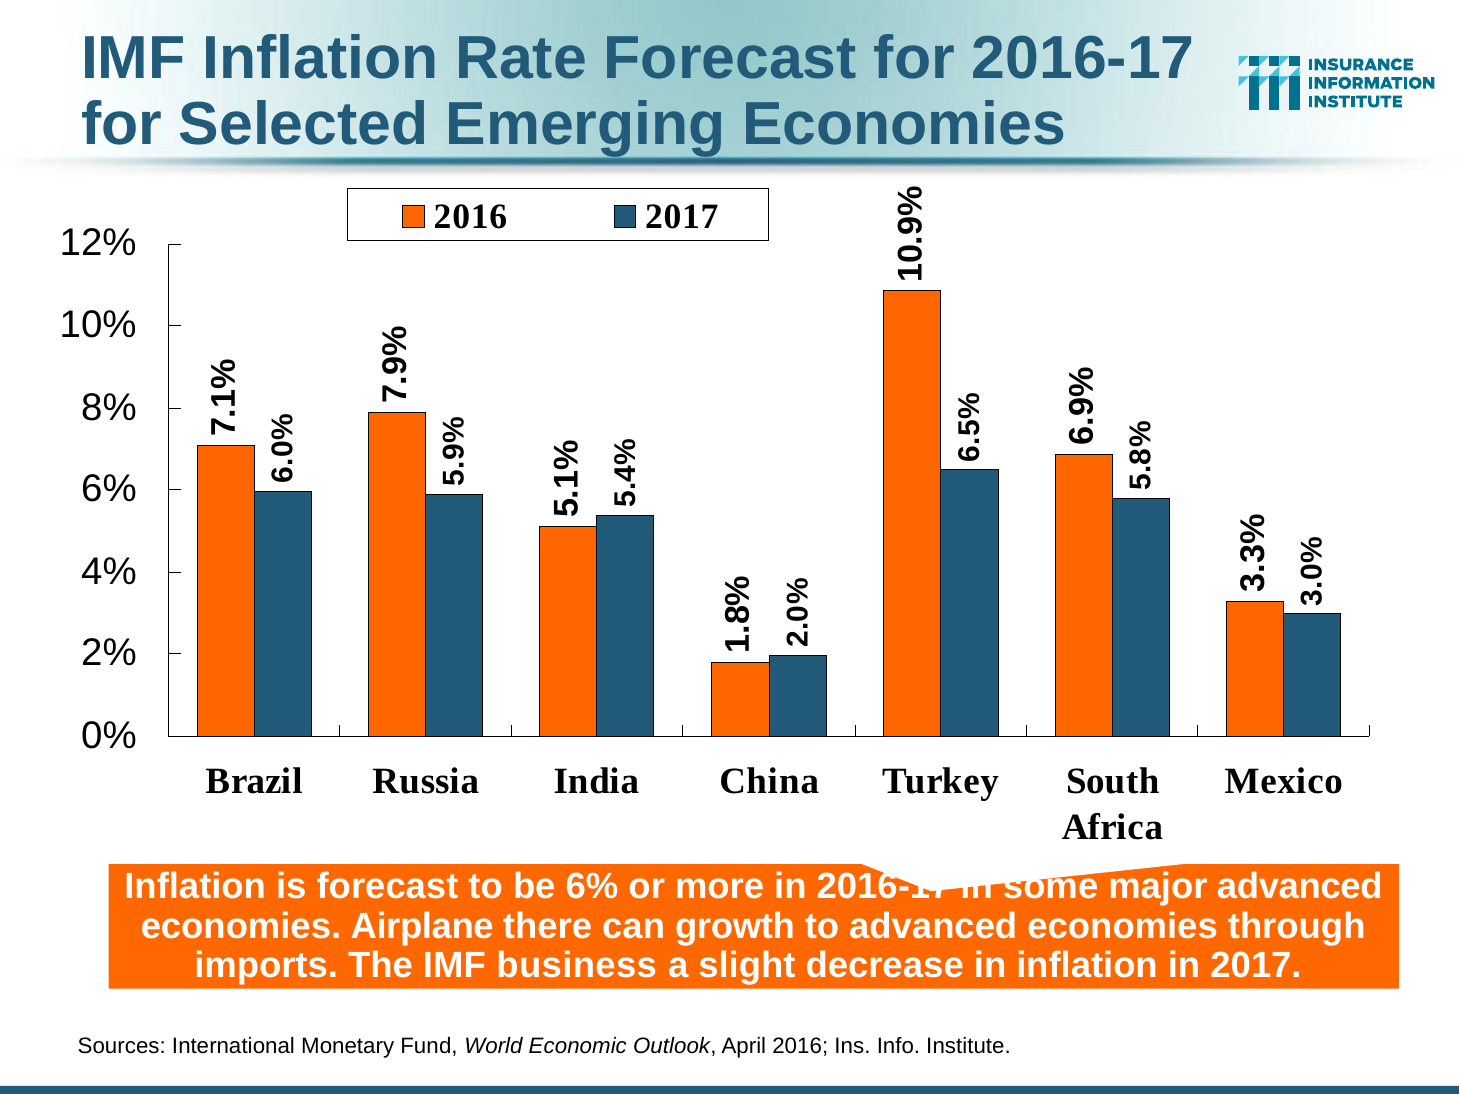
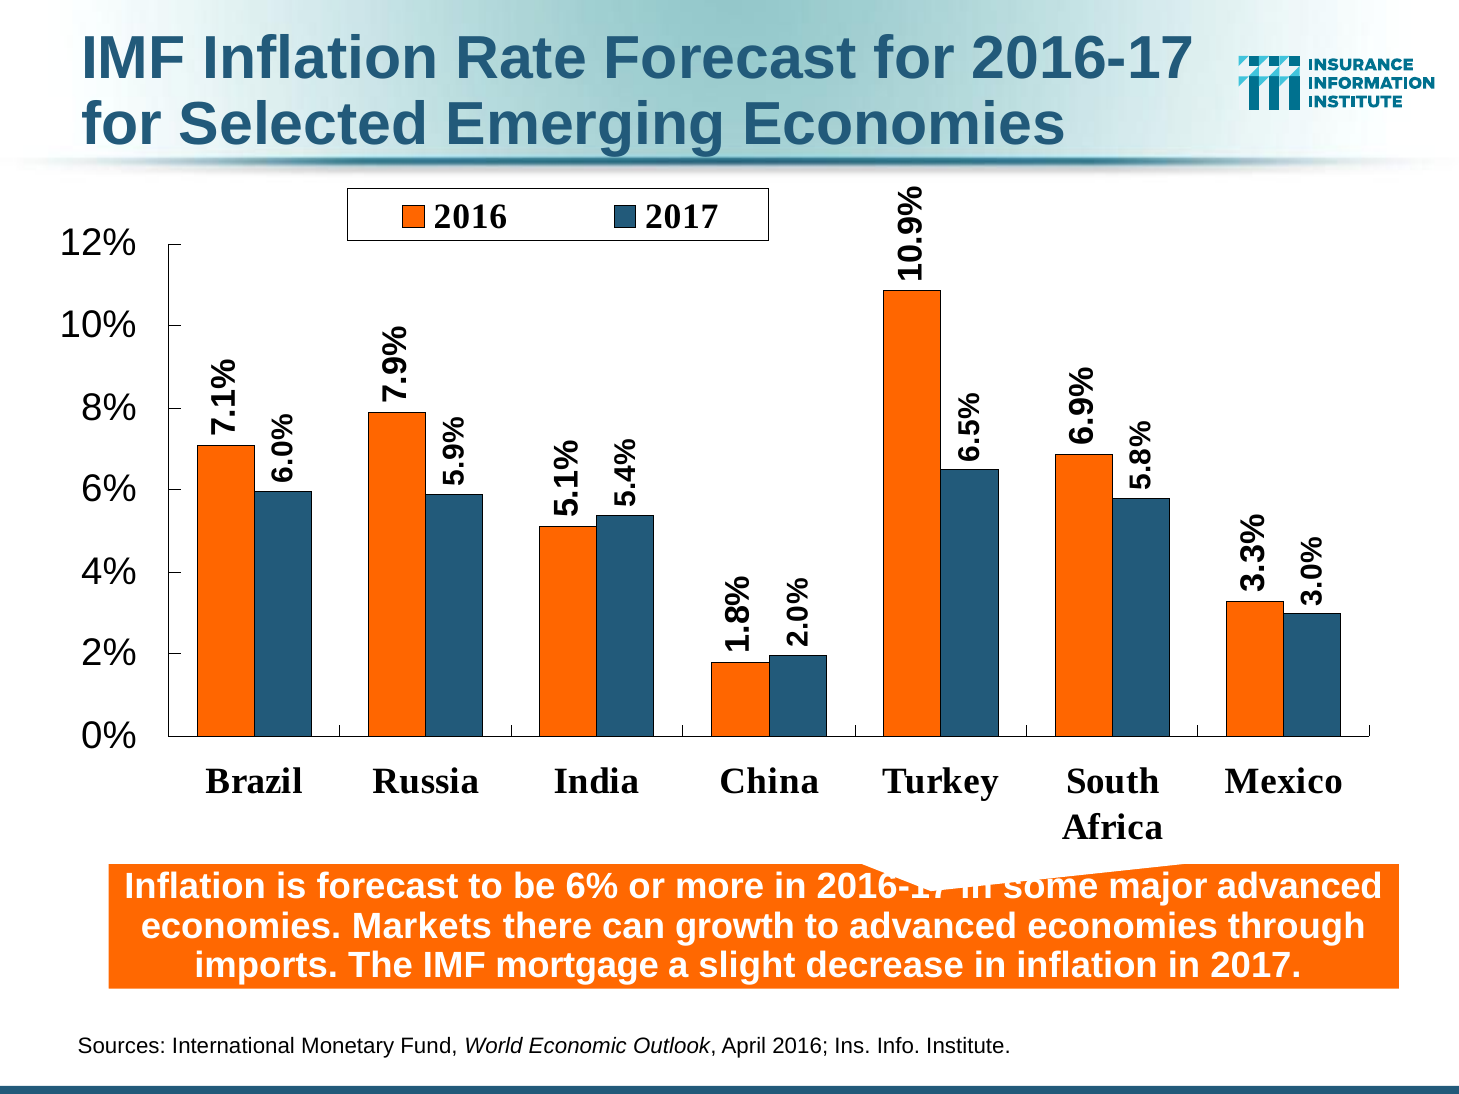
Airplane: Airplane -> Markets
business: business -> mortgage
